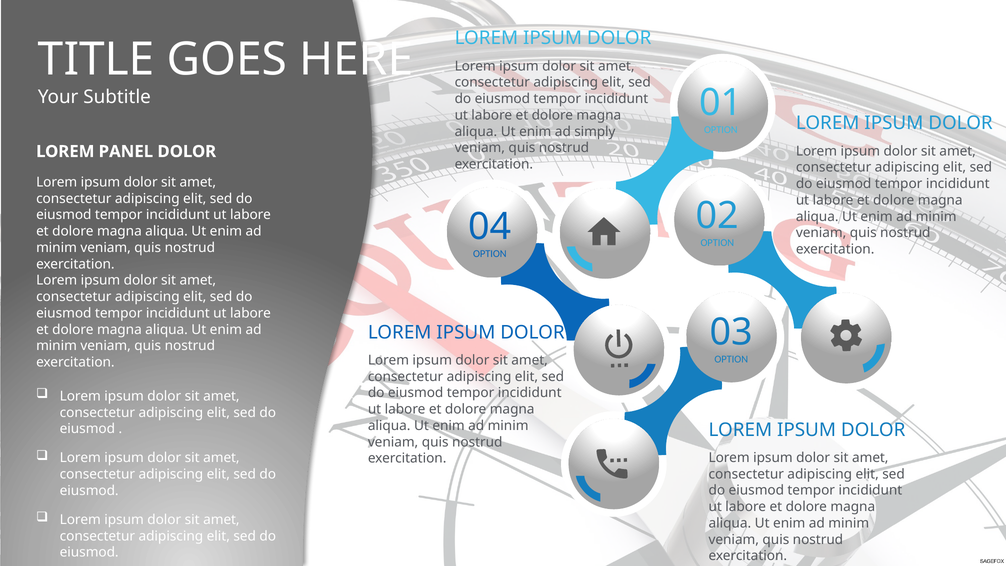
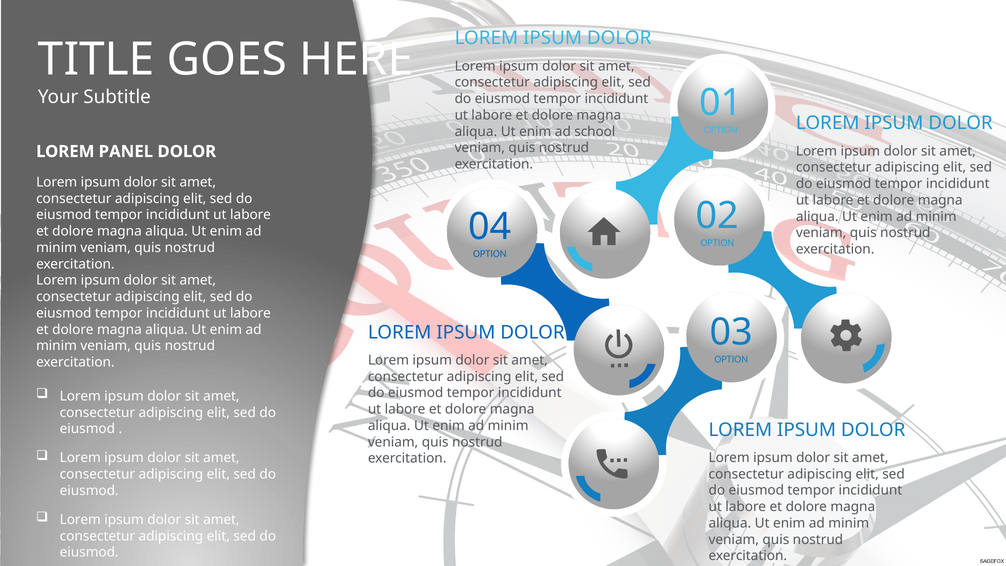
simply: simply -> school
